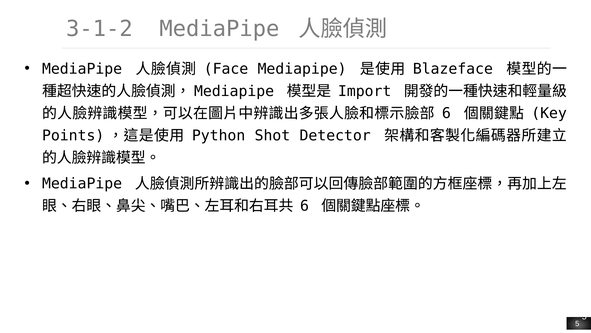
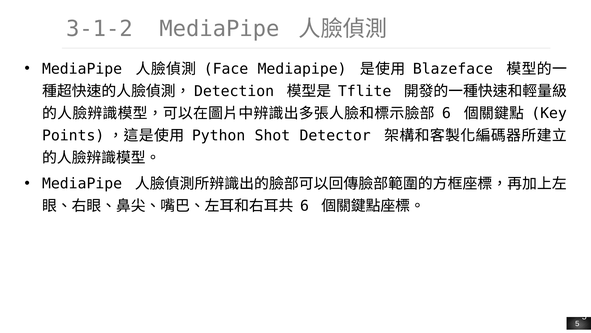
Mediapipe at (234, 91): Mediapipe -> Detection
Import: Import -> Tflite
